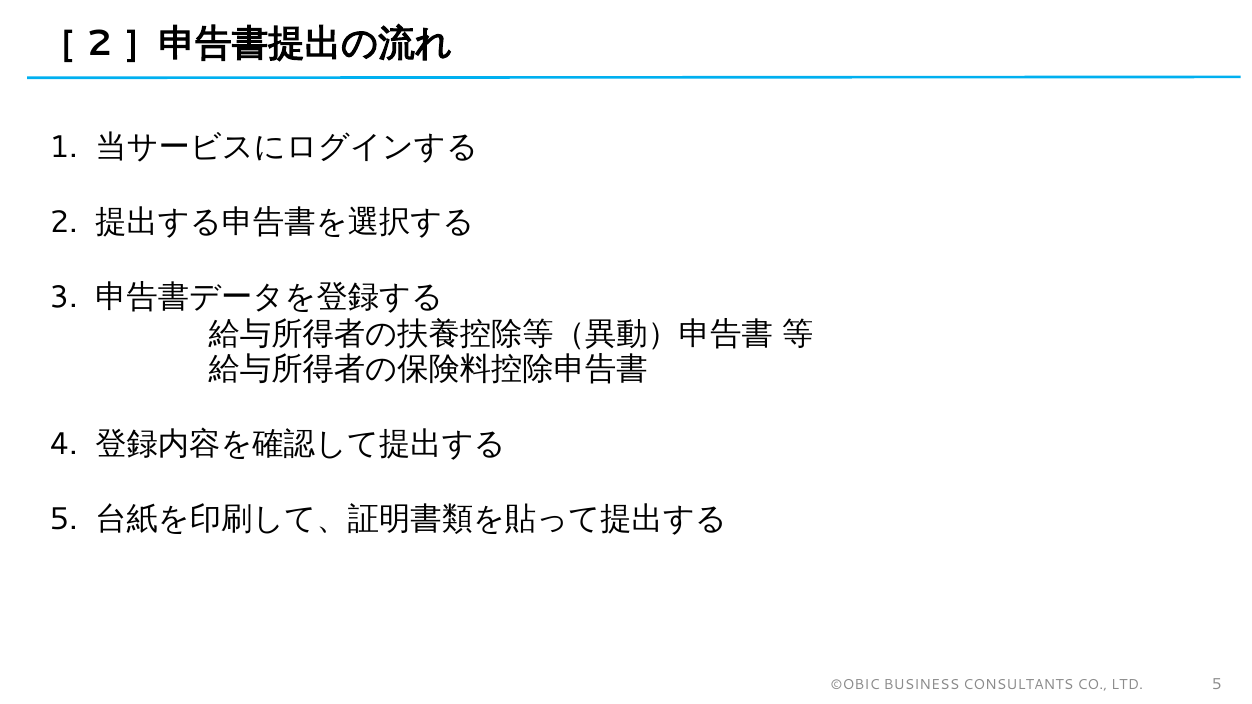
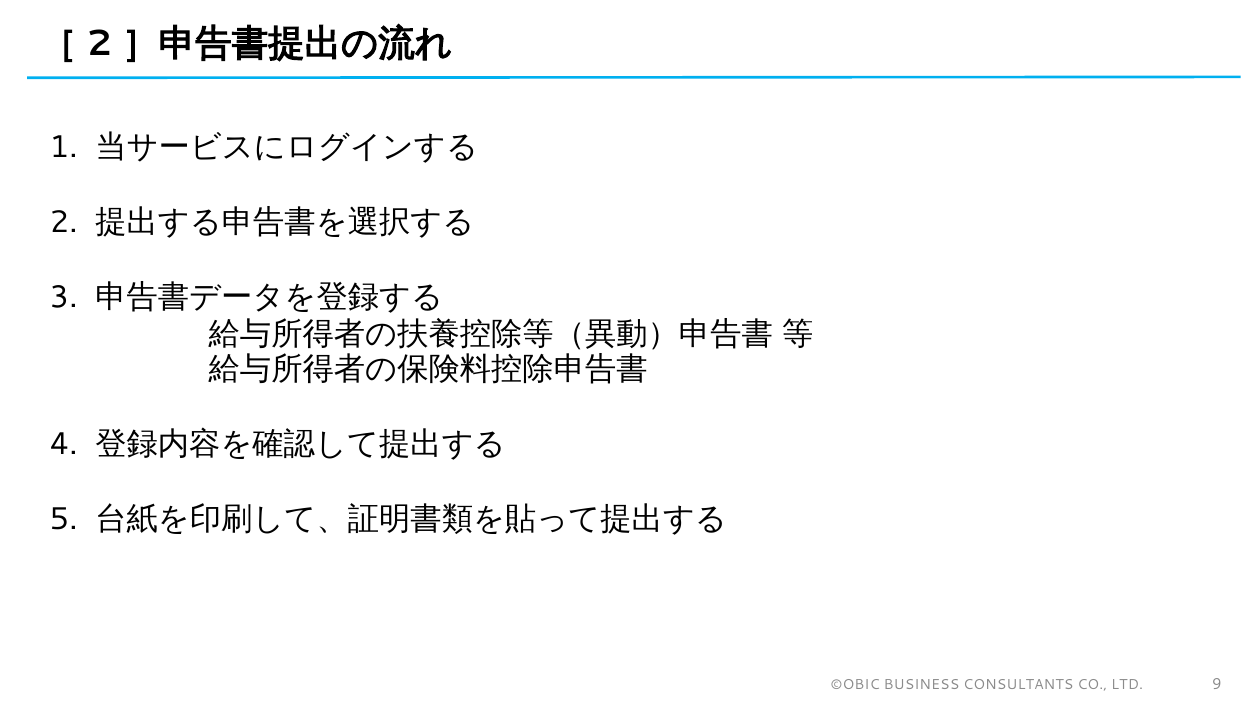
LTD 5: 5 -> 9
